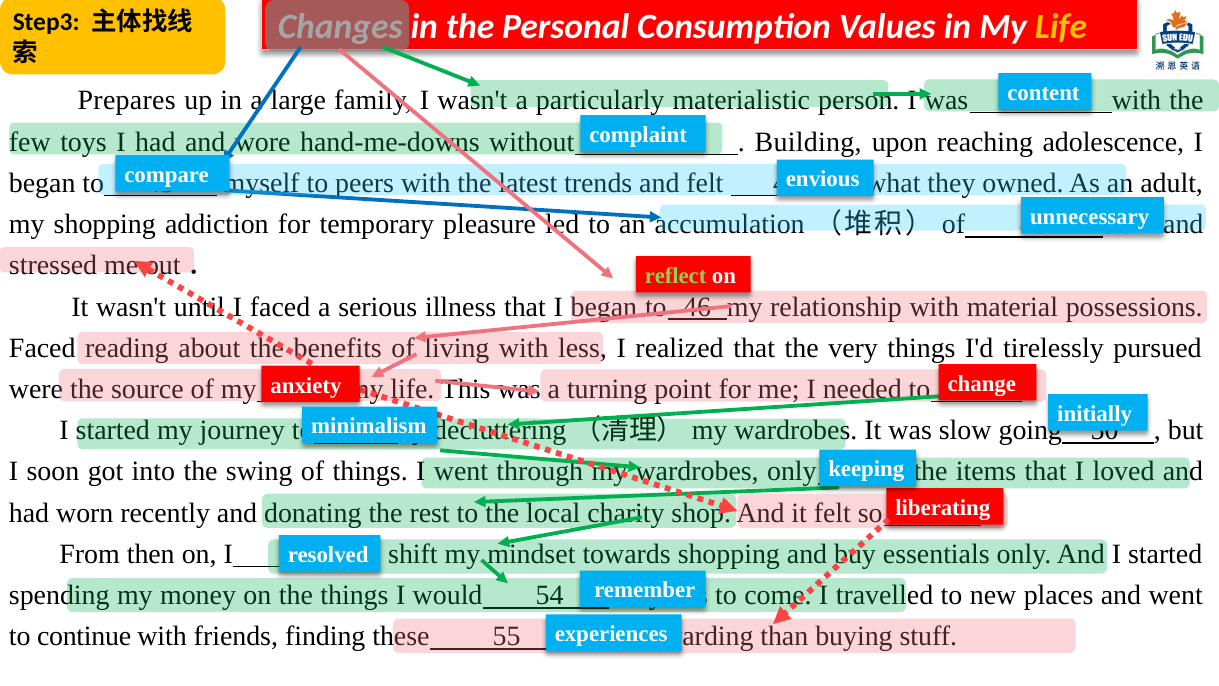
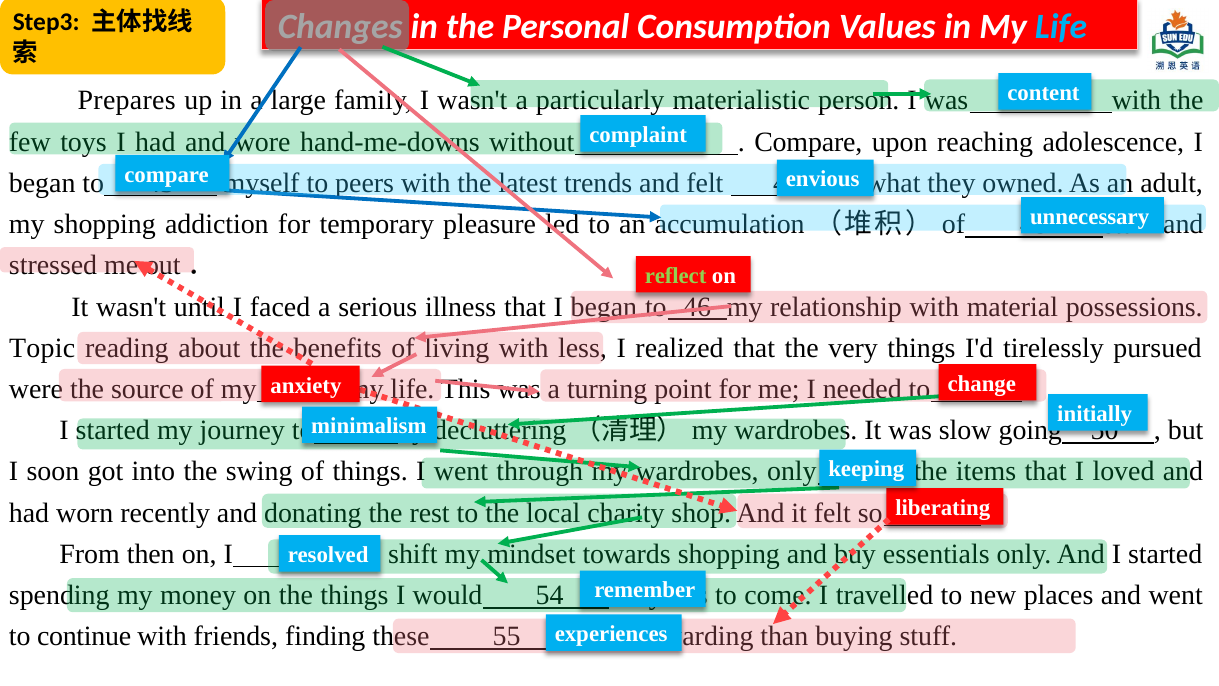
Life at (1061, 26) colour: yellow -> light blue
Building at (808, 142): Building -> Compare
Faced at (42, 348): Faced -> Topic
